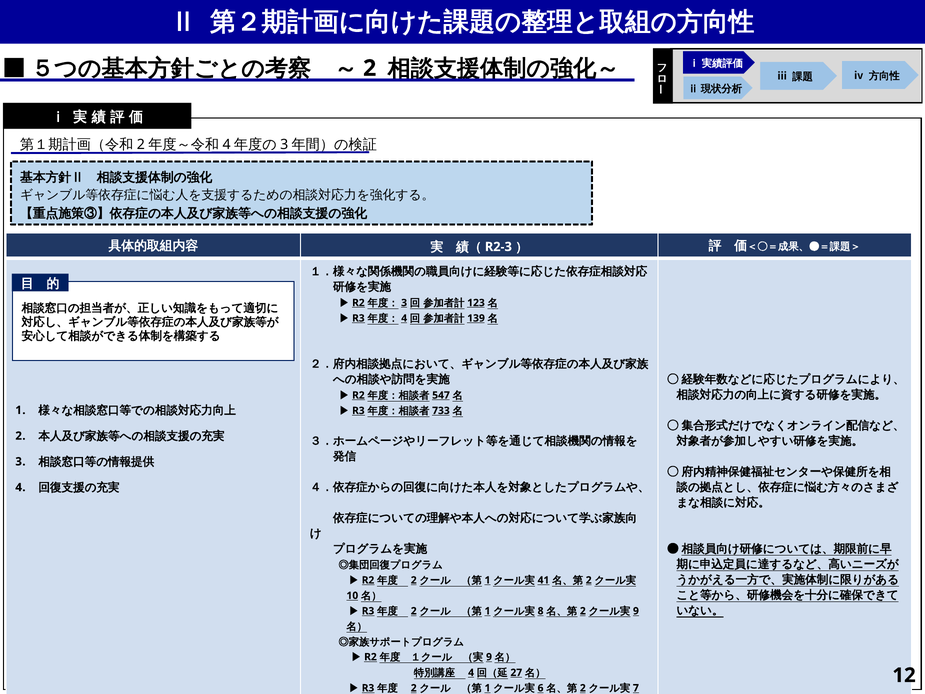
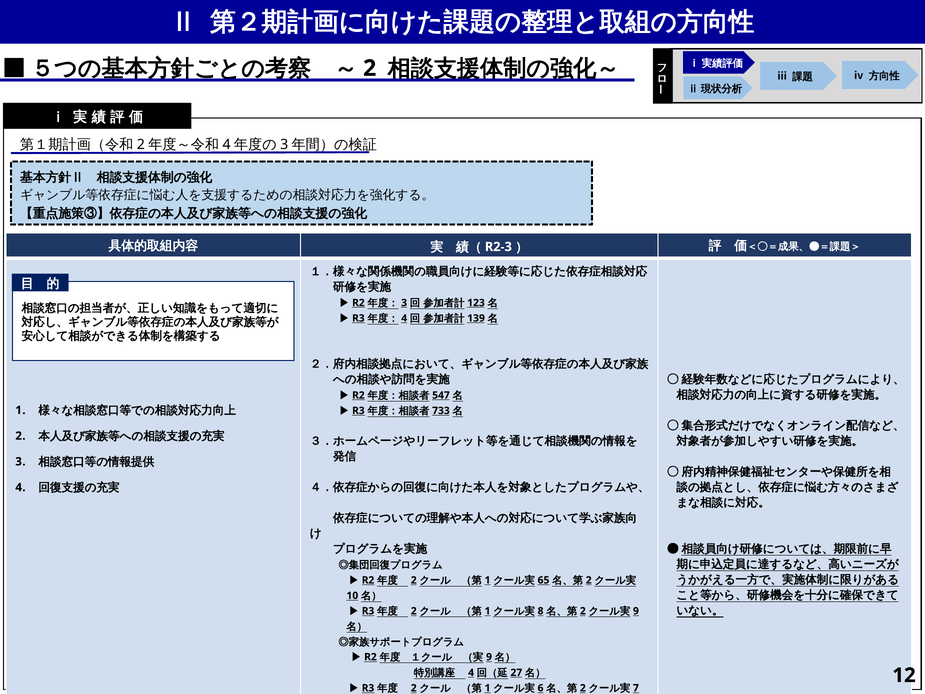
41: 41 -> 65
